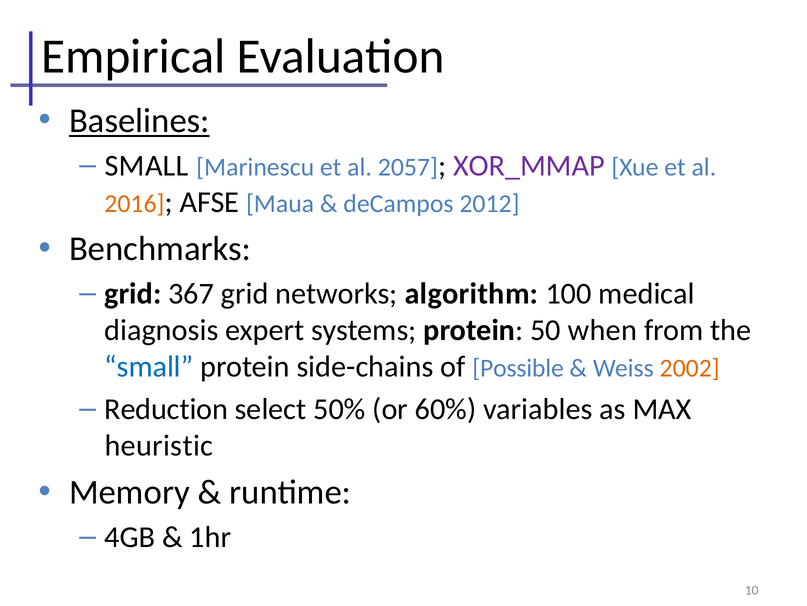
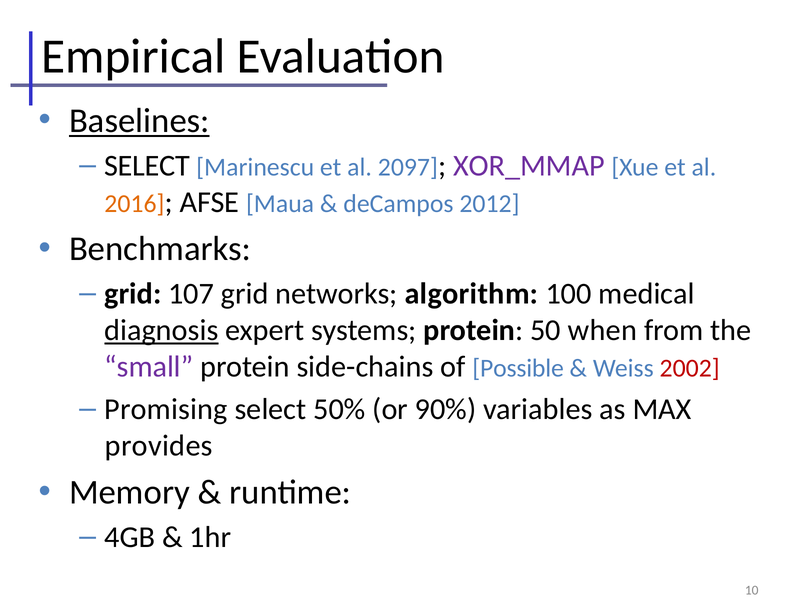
SMALL at (147, 166): SMALL -> SELECT
2057: 2057 -> 2097
367: 367 -> 107
diagnosis underline: none -> present
small at (149, 366) colour: blue -> purple
2002 colour: orange -> red
Reduction: Reduction -> Promising
60%: 60% -> 90%
heuristic: heuristic -> provides
